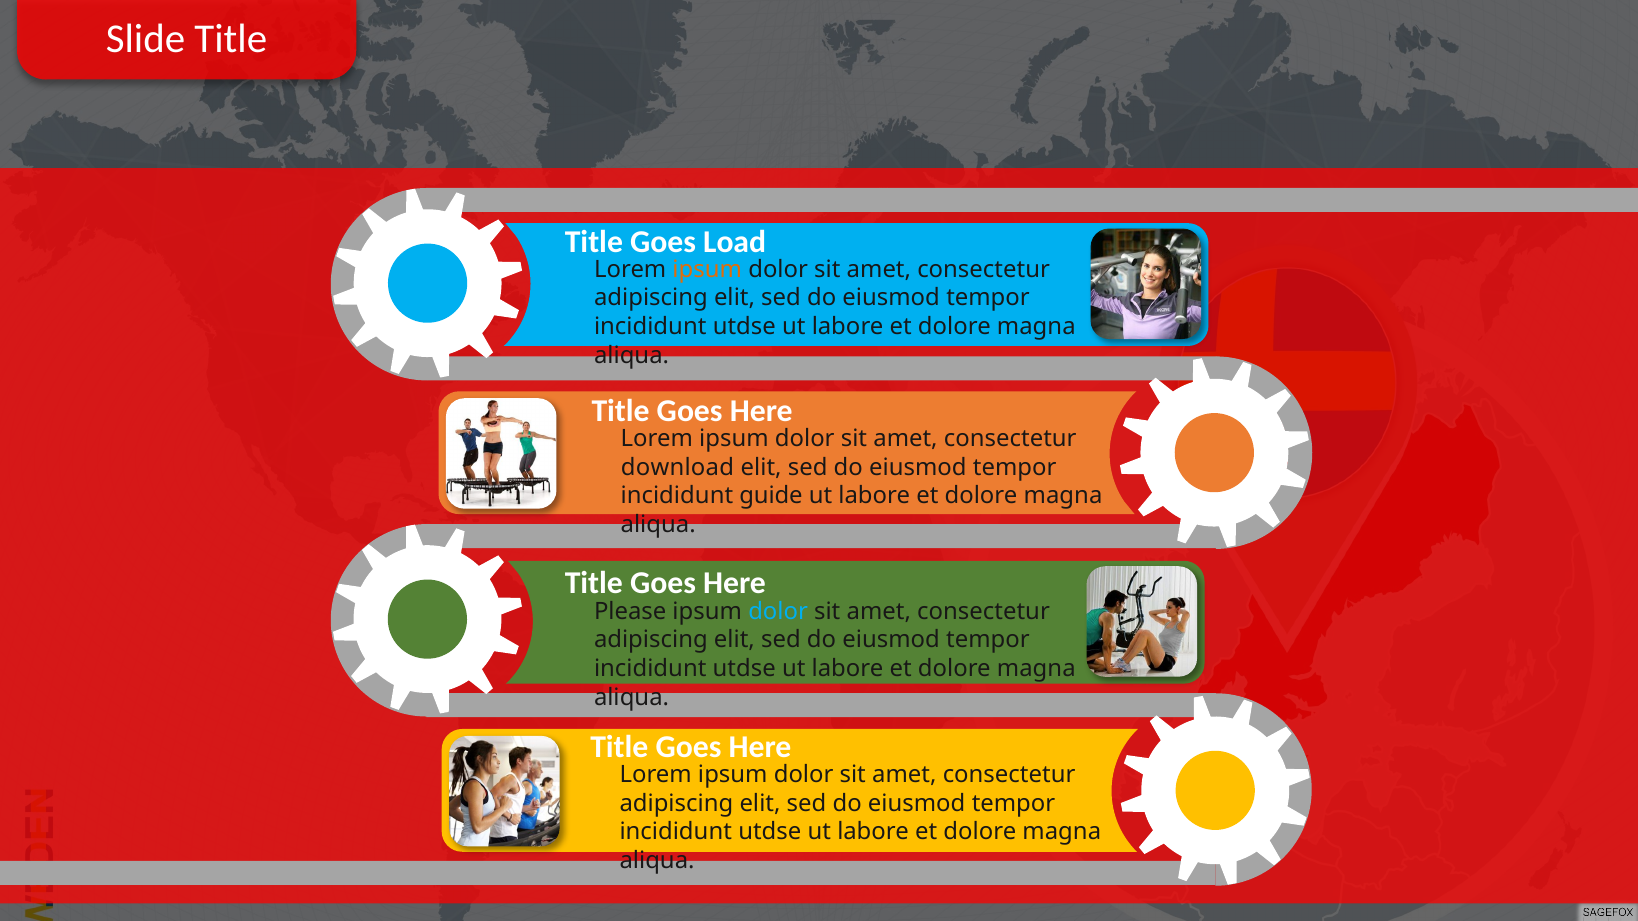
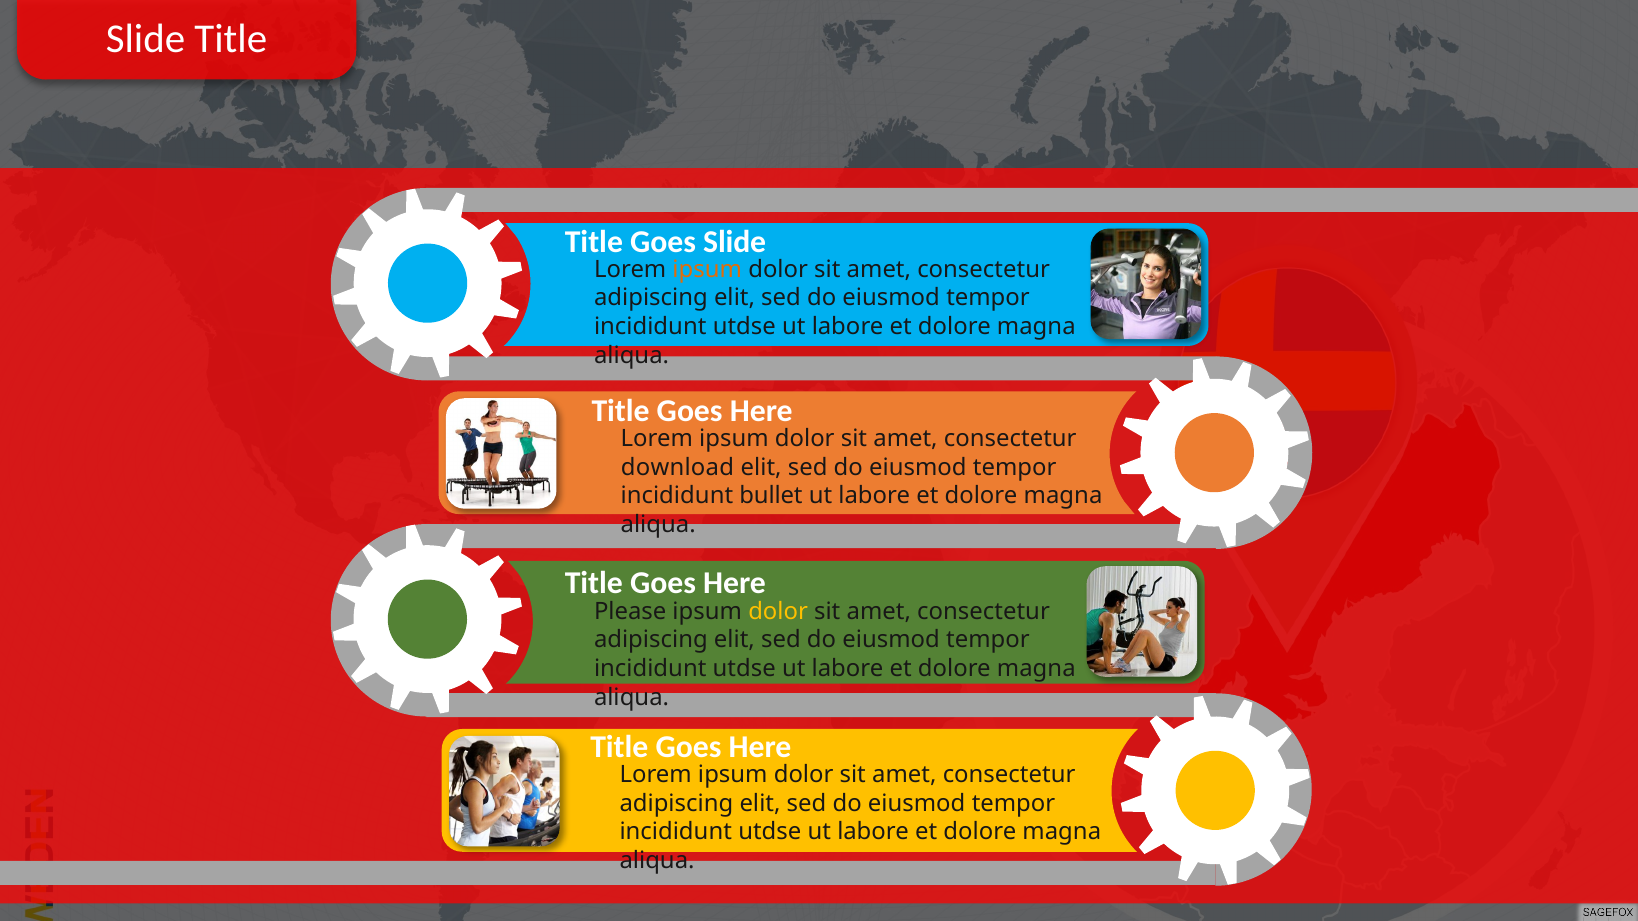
Goes Load: Load -> Slide
guide: guide -> bullet
dolor at (778, 611) colour: light blue -> yellow
